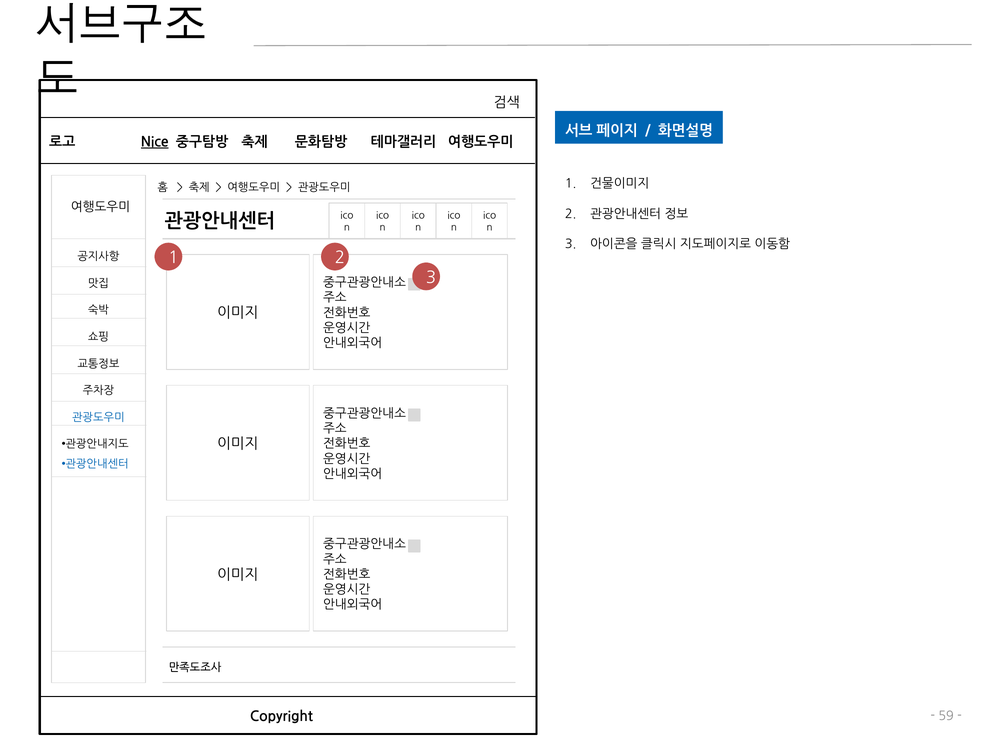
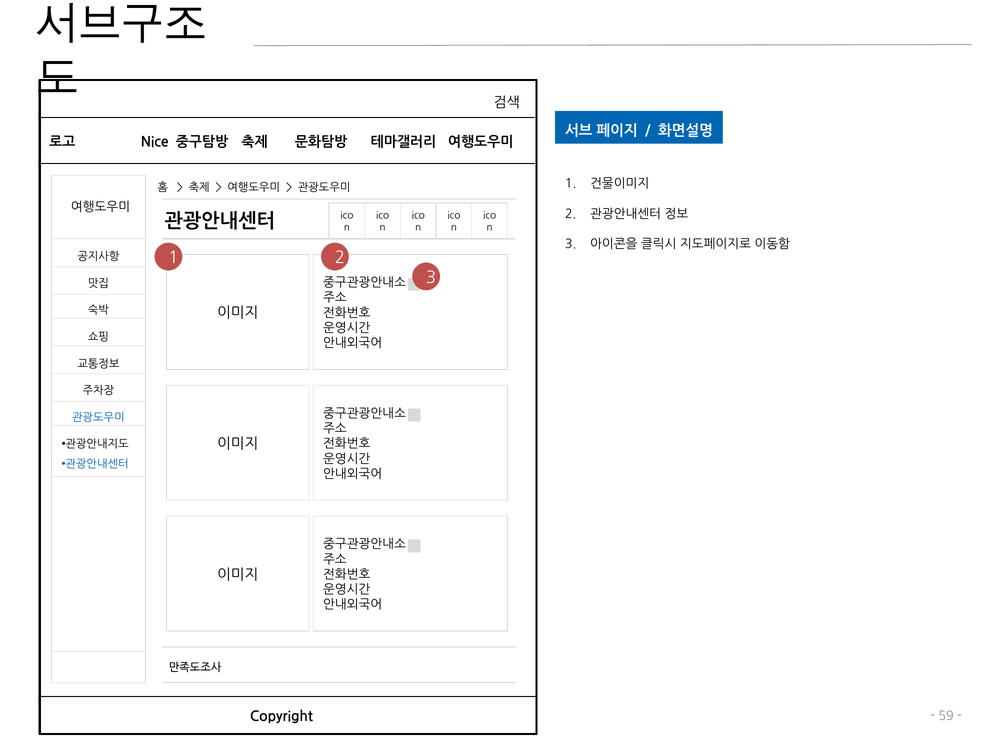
Nice underline: present -> none
